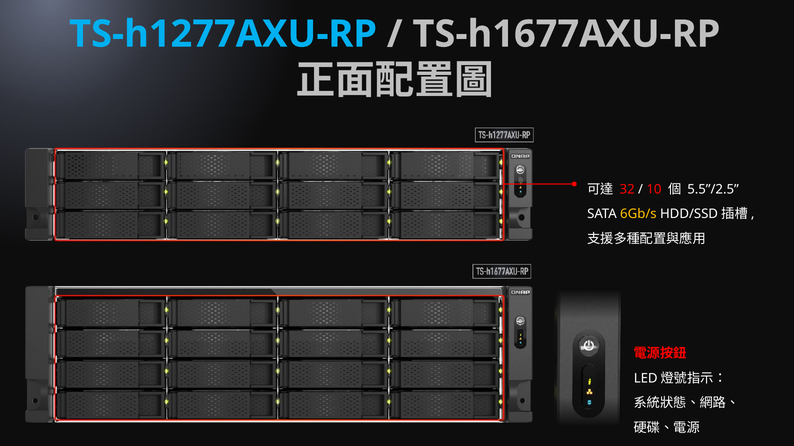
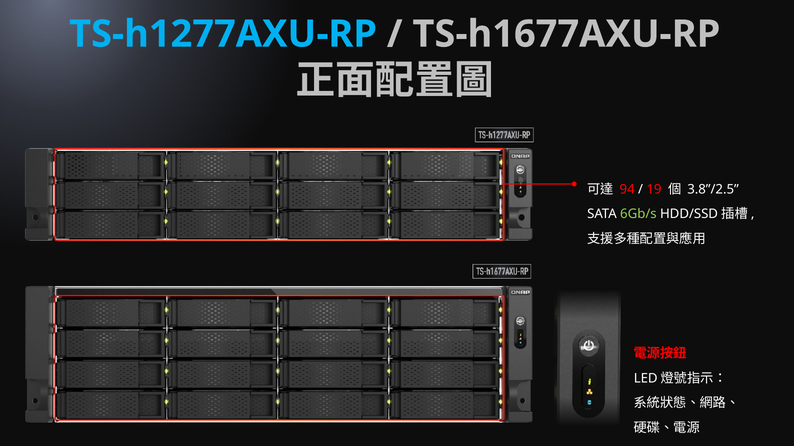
32: 32 -> 94
10: 10 -> 19
5.5”/2.5: 5.5”/2.5 -> 3.8”/2.5
6Gb/s colour: yellow -> light green
